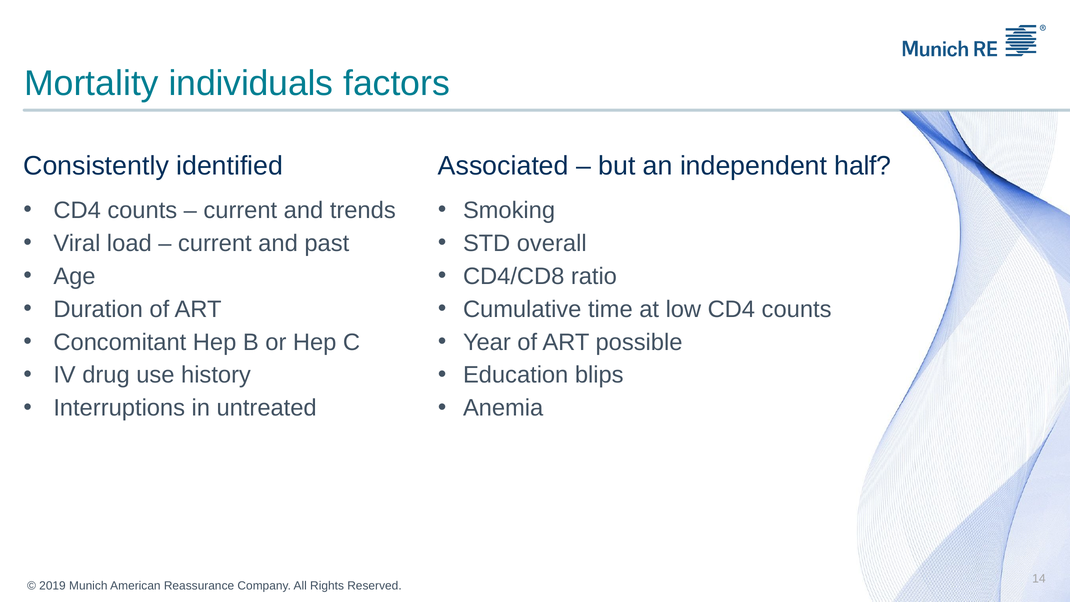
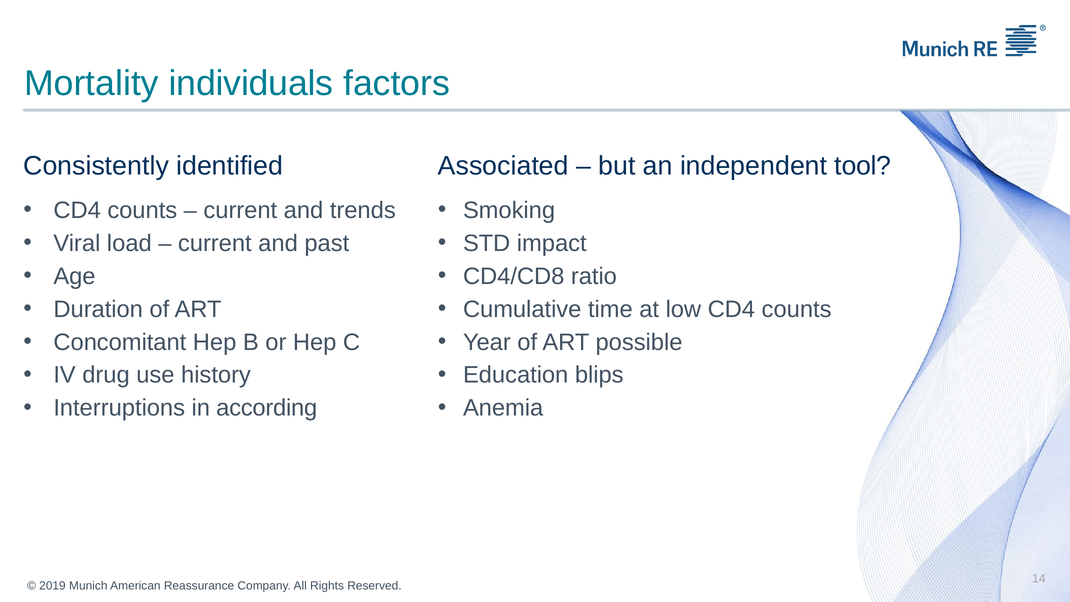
half: half -> tool
overall: overall -> impact
untreated: untreated -> according
